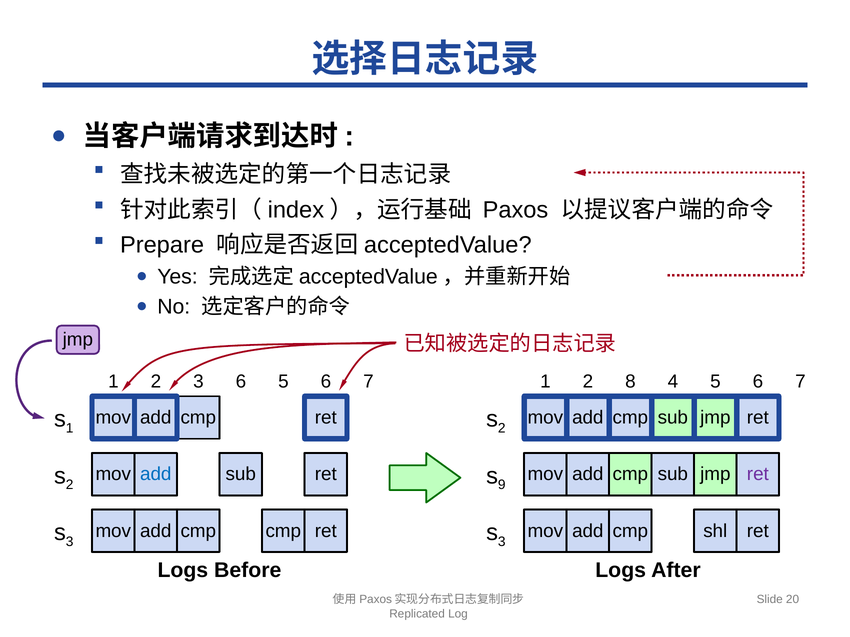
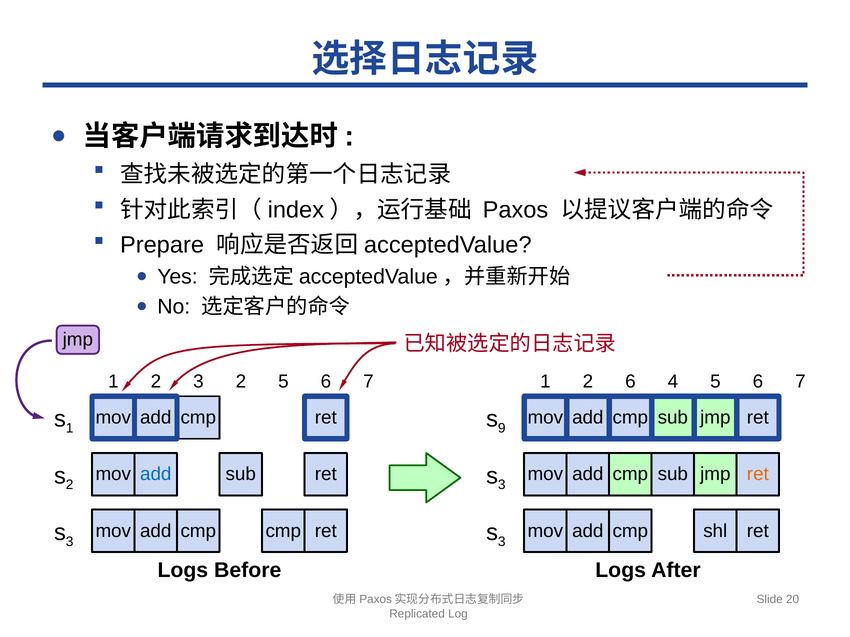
3 6: 6 -> 2
2 8: 8 -> 6
2 at (502, 429): 2 -> 9
9 at (502, 485): 9 -> 3
ret at (758, 475) colour: purple -> orange
